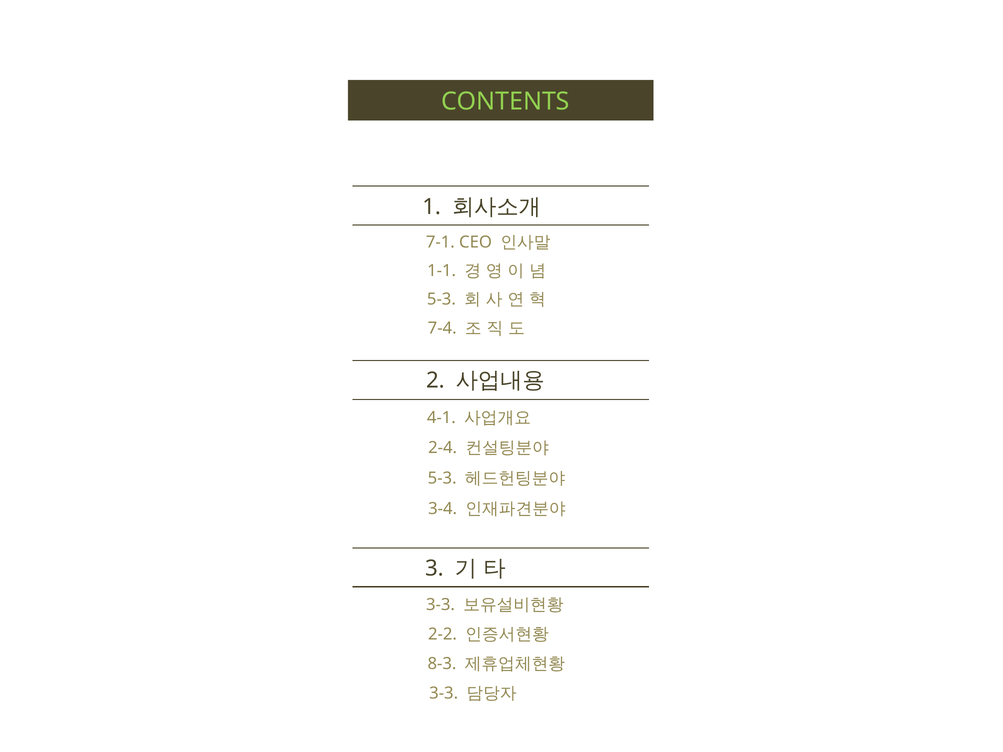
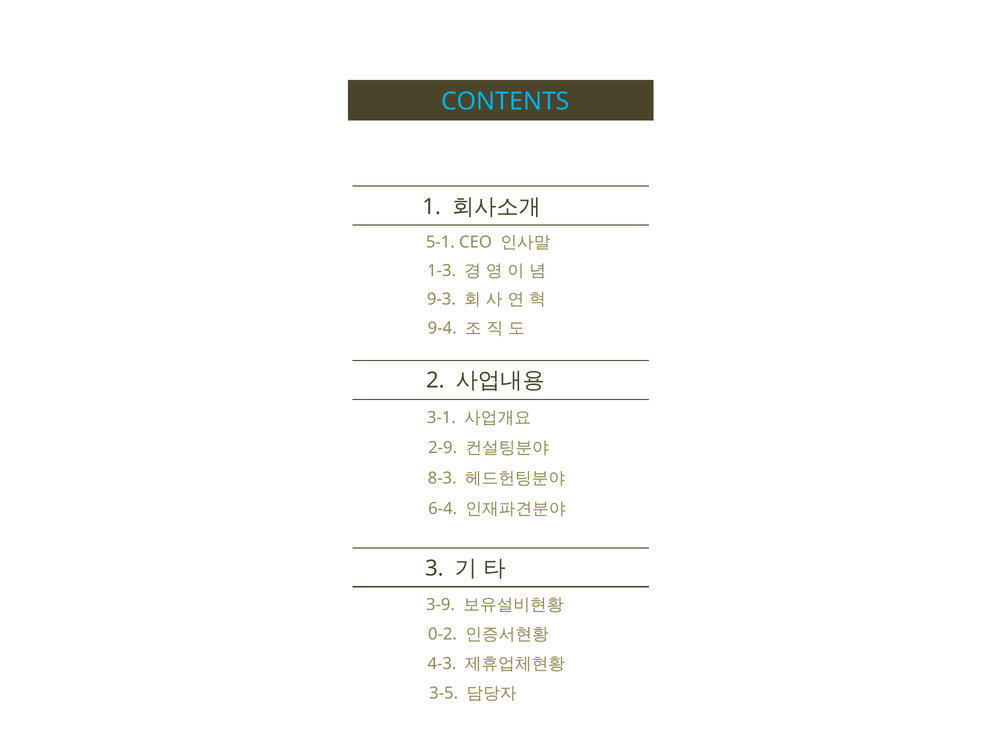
CONTENTS colour: light green -> light blue
7-1: 7-1 -> 5-1
1-1: 1-1 -> 1-3
5-3 at (441, 300): 5-3 -> 9-3
7-4: 7-4 -> 9-4
4-1: 4-1 -> 3-1
2-4: 2-4 -> 2-9
5-3 at (442, 478): 5-3 -> 8-3
3-4: 3-4 -> 6-4
3-3 at (441, 605): 3-3 -> 3-9
2-2: 2-2 -> 0-2
8-3: 8-3 -> 4-3
3-3 at (444, 694): 3-3 -> 3-5
